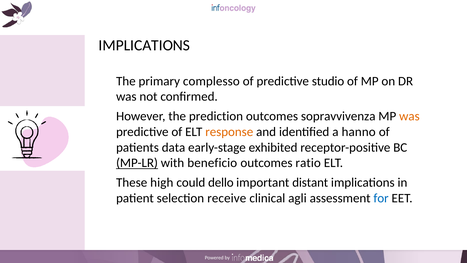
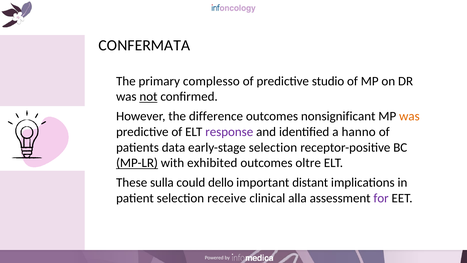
IMPLICATIONS at (144, 45): IMPLICATIONS -> CONFERMATA
not underline: none -> present
prediction: prediction -> difference
sopravvivenza: sopravvivenza -> nonsignificant
response colour: orange -> purple
early-stage exhibited: exhibited -> selection
beneficio: beneficio -> exhibited
ratio: ratio -> oltre
high: high -> sulla
agli: agli -> alla
for colour: blue -> purple
